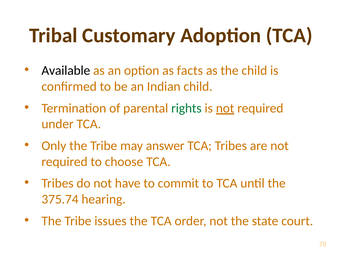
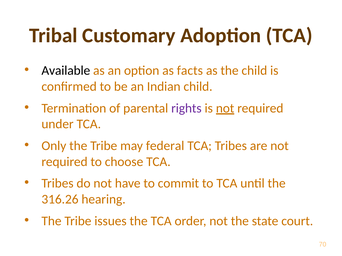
rights colour: green -> purple
answer: answer -> federal
375.74: 375.74 -> 316.26
